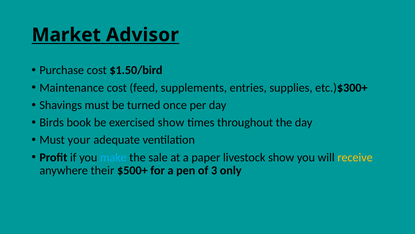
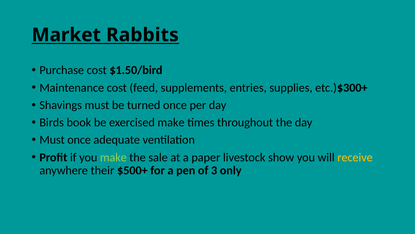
Advisor: Advisor -> Rabbits
exercised show: show -> make
Must your: your -> once
make at (113, 157) colour: light blue -> light green
